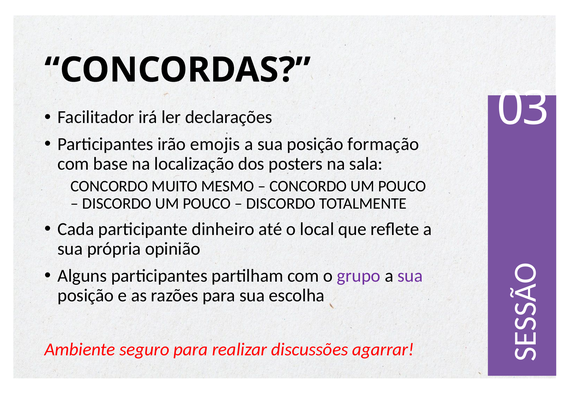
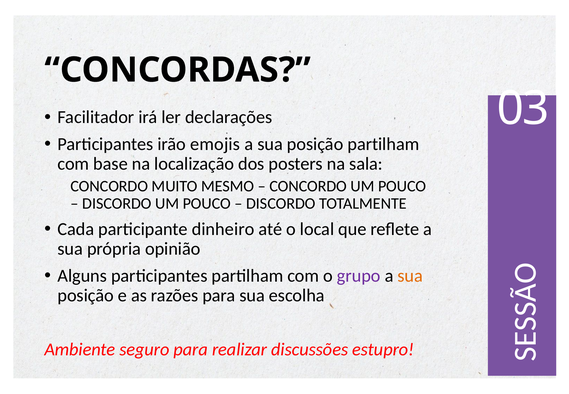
posição formação: formação -> partilham
sua at (410, 276) colour: purple -> orange
agarrar: agarrar -> estupro
